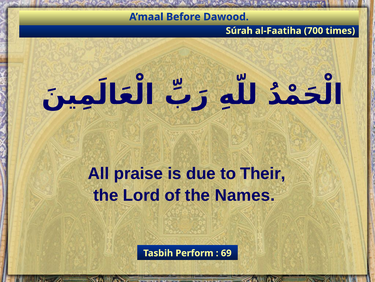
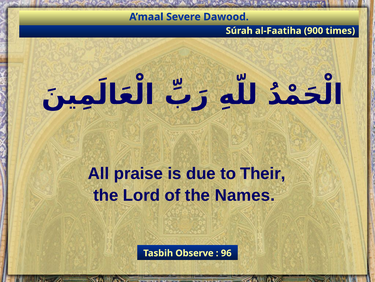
Before: Before -> Severe
700: 700 -> 900
Perform: Perform -> Observe
69: 69 -> 96
